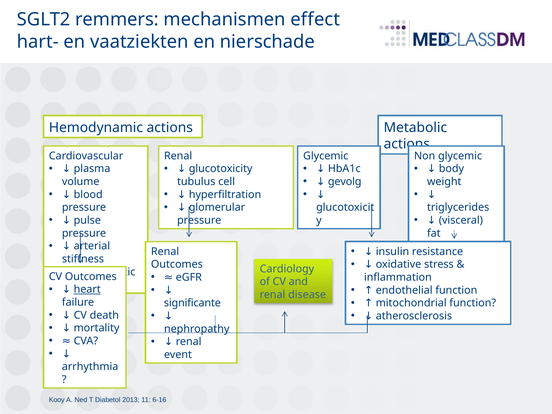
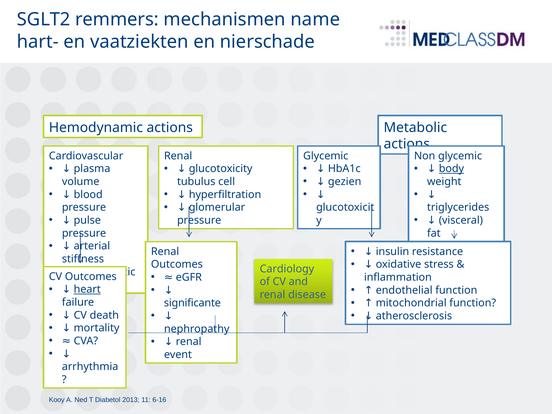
effect: effect -> name
body underline: none -> present
gevolg: gevolg -> gezien
